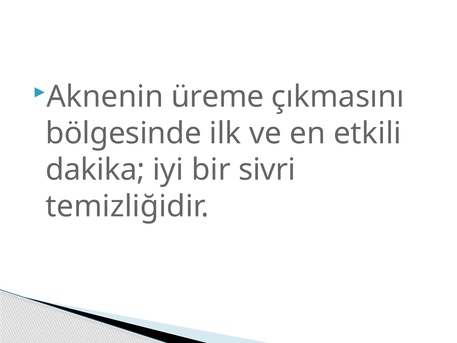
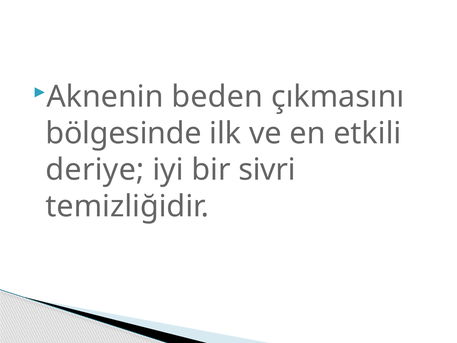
üreme: üreme -> beden
dakika: dakika -> deriye
